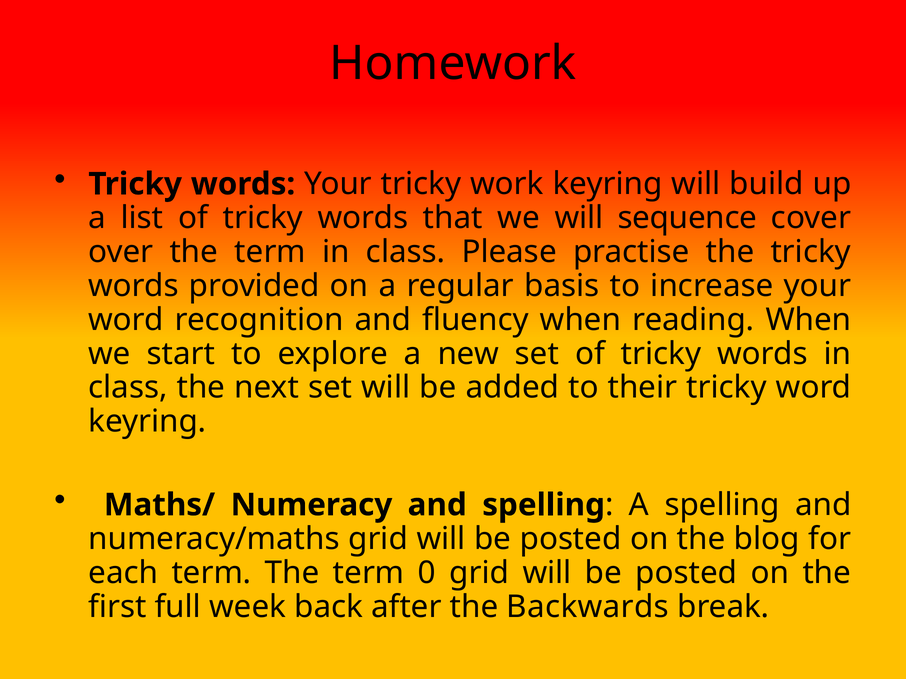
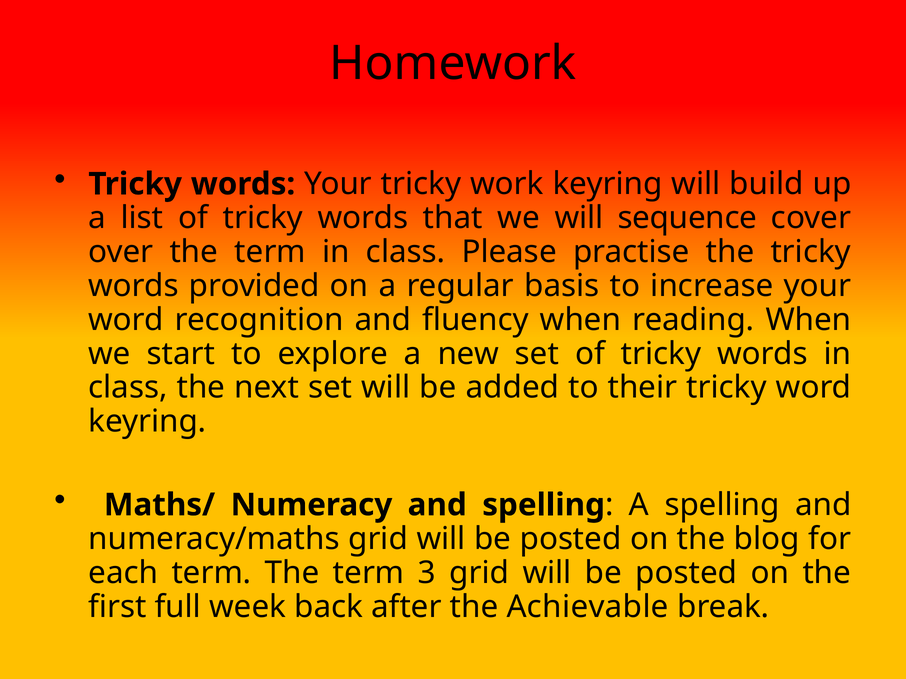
0: 0 -> 3
Backwards: Backwards -> Achievable
